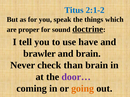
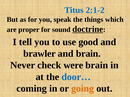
have: have -> good
than: than -> were
door… colour: purple -> blue
